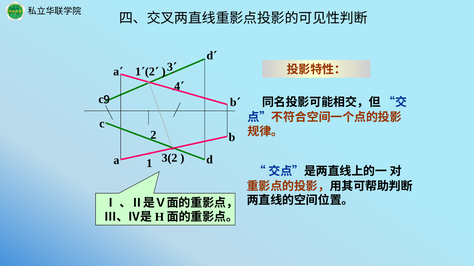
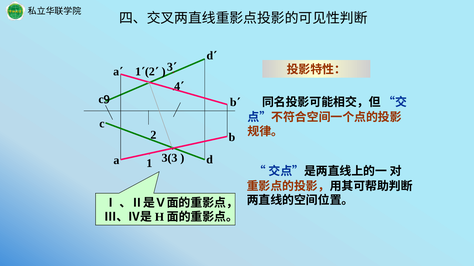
3(2: 3(2 -> 3(3
